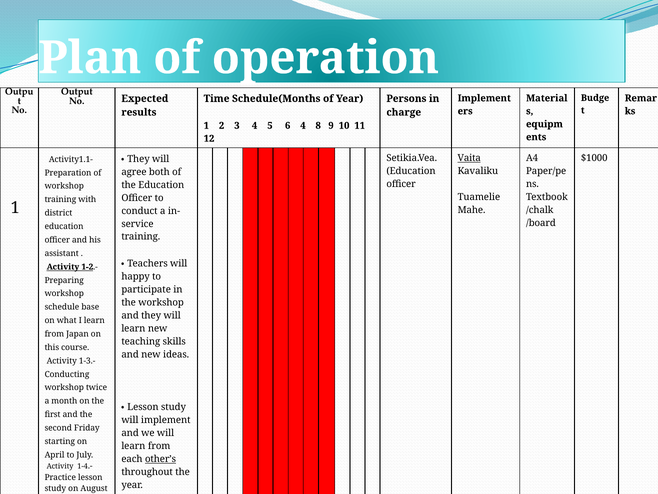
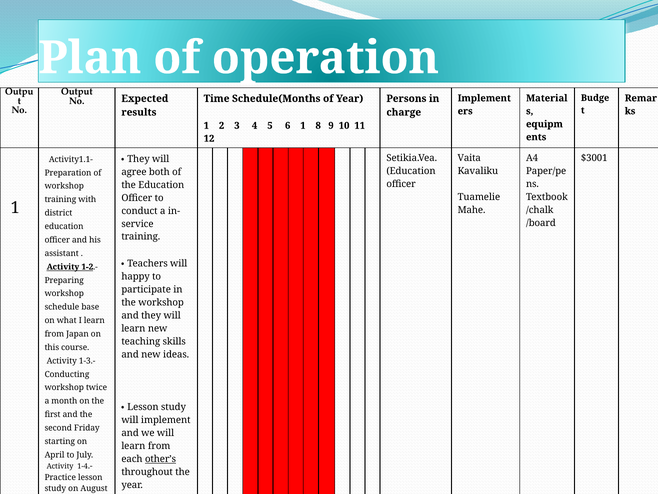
6 4: 4 -> 1
Vaita underline: present -> none
$1000: $1000 -> $3001
